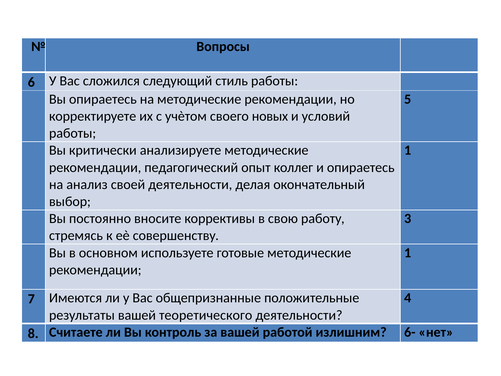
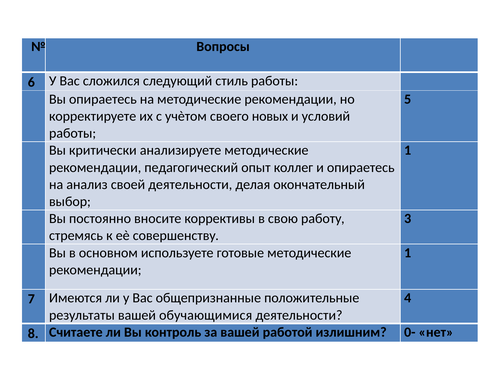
теоретического: теоретического -> обучающимися
6-: 6- -> 0-
